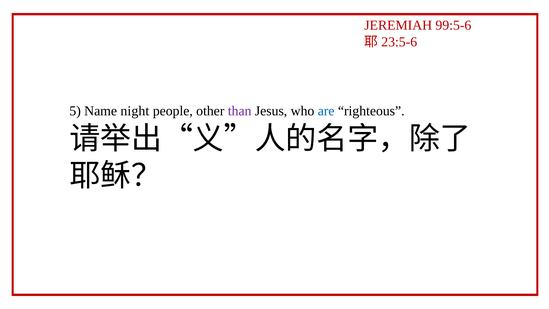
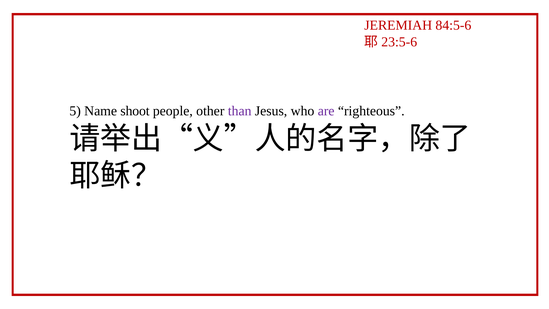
99:5-6: 99:5-6 -> 84:5-6
night: night -> shoot
are colour: blue -> purple
